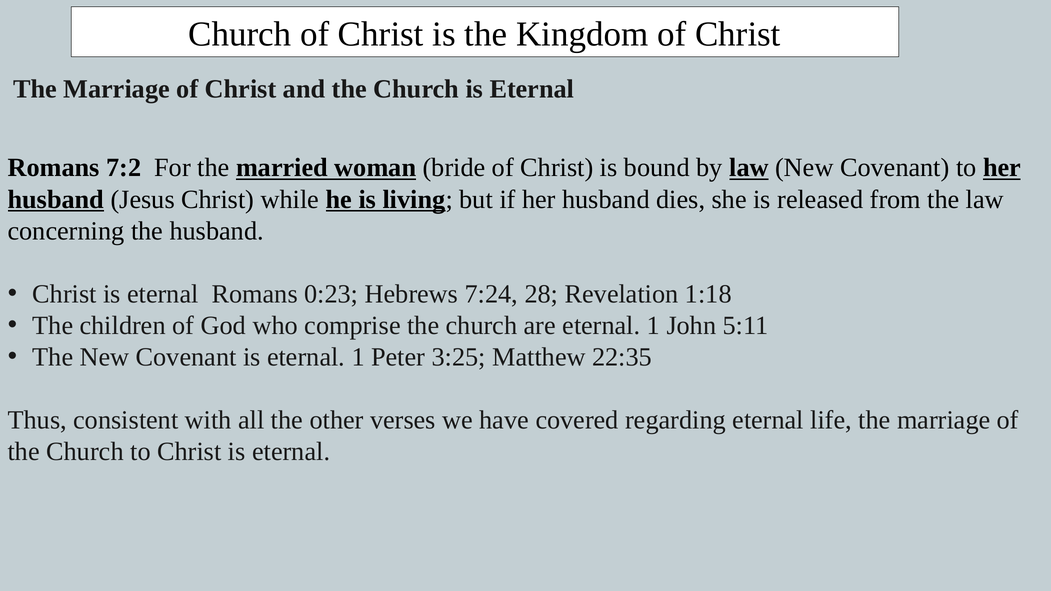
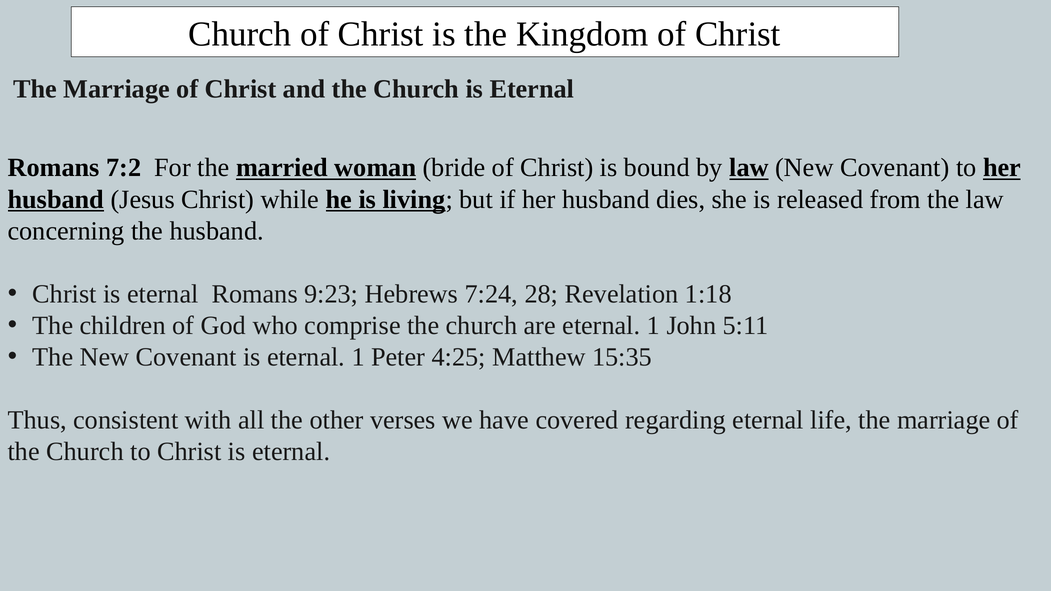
0:23: 0:23 -> 9:23
3:25: 3:25 -> 4:25
22:35: 22:35 -> 15:35
